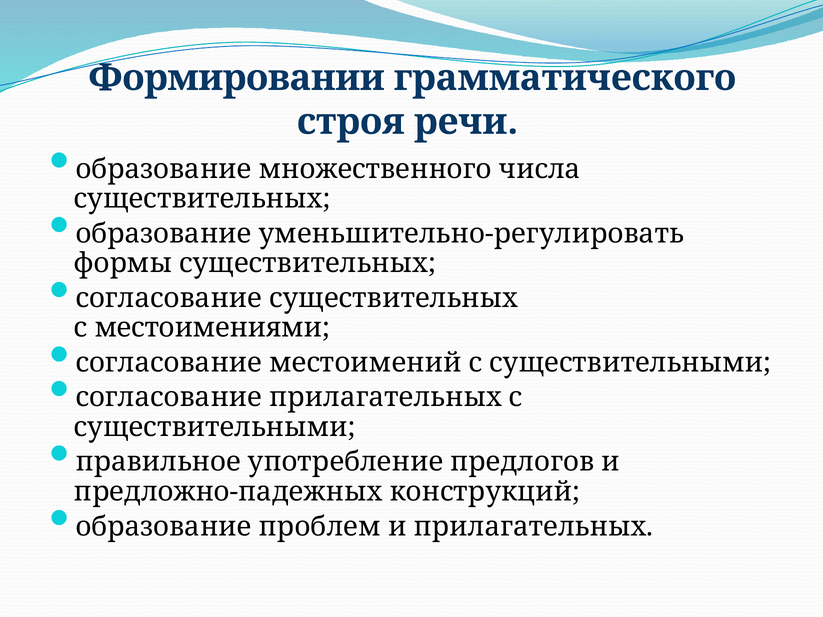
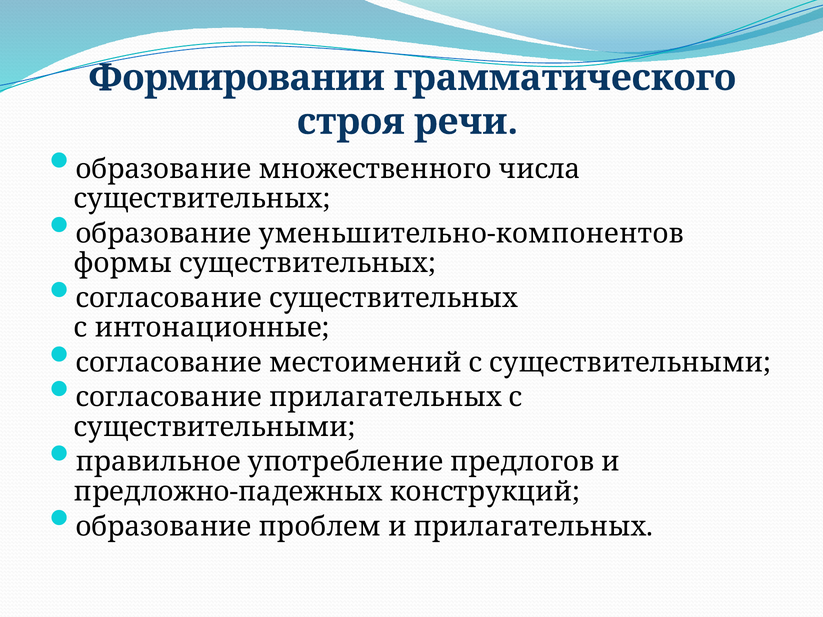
уменьшительно-регулировать: уменьшительно-регулировать -> уменьшительно-компонентов
местоимениями: местоимениями -> интонационные
